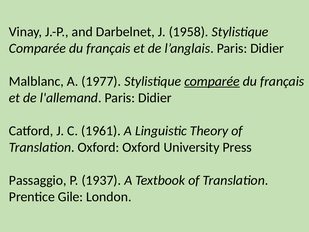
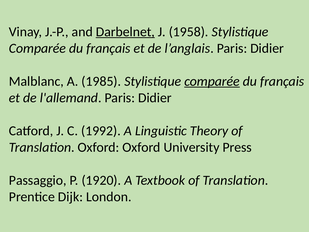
Darbelnet underline: none -> present
1977: 1977 -> 1985
1961: 1961 -> 1992
1937: 1937 -> 1920
Gile: Gile -> Dijk
